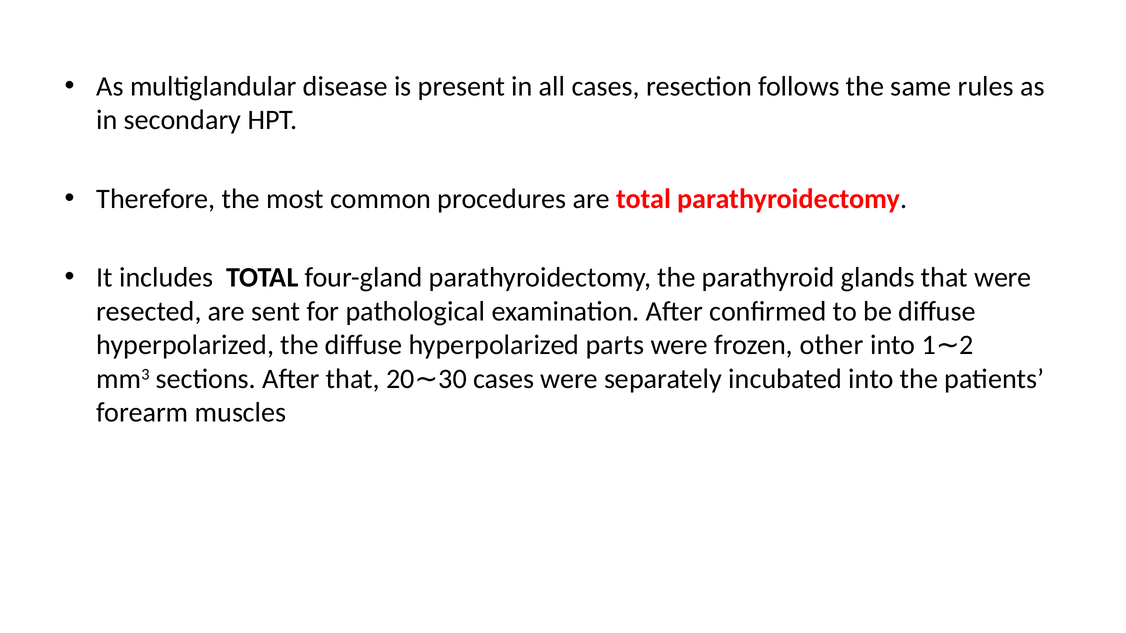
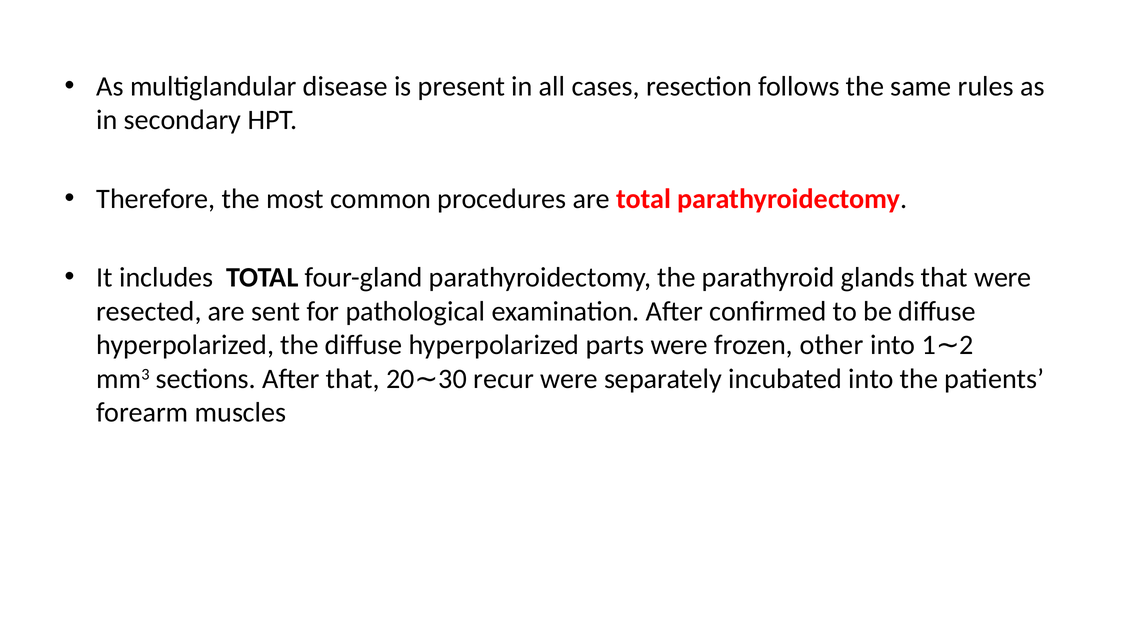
cases at (504, 379): cases -> recur
